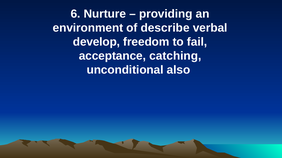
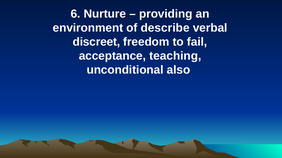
develop: develop -> discreet
catching: catching -> teaching
